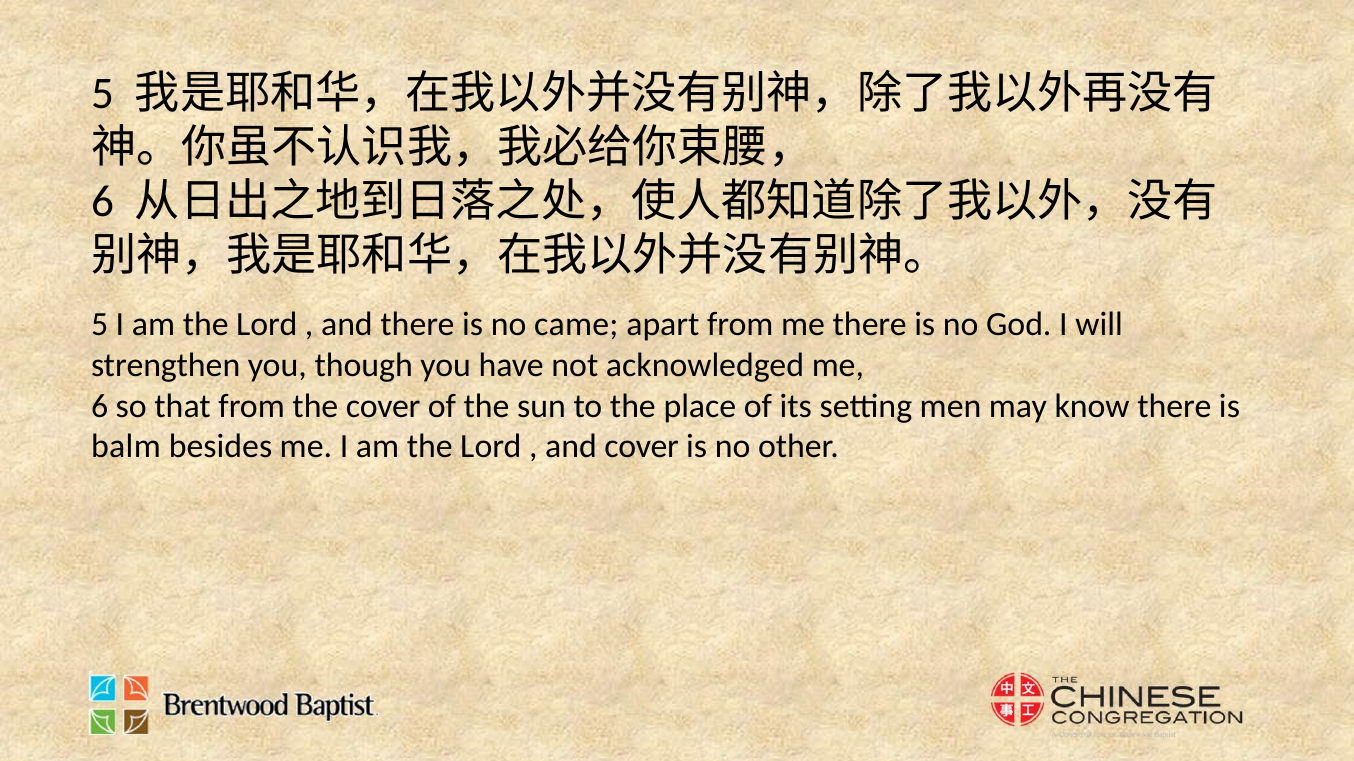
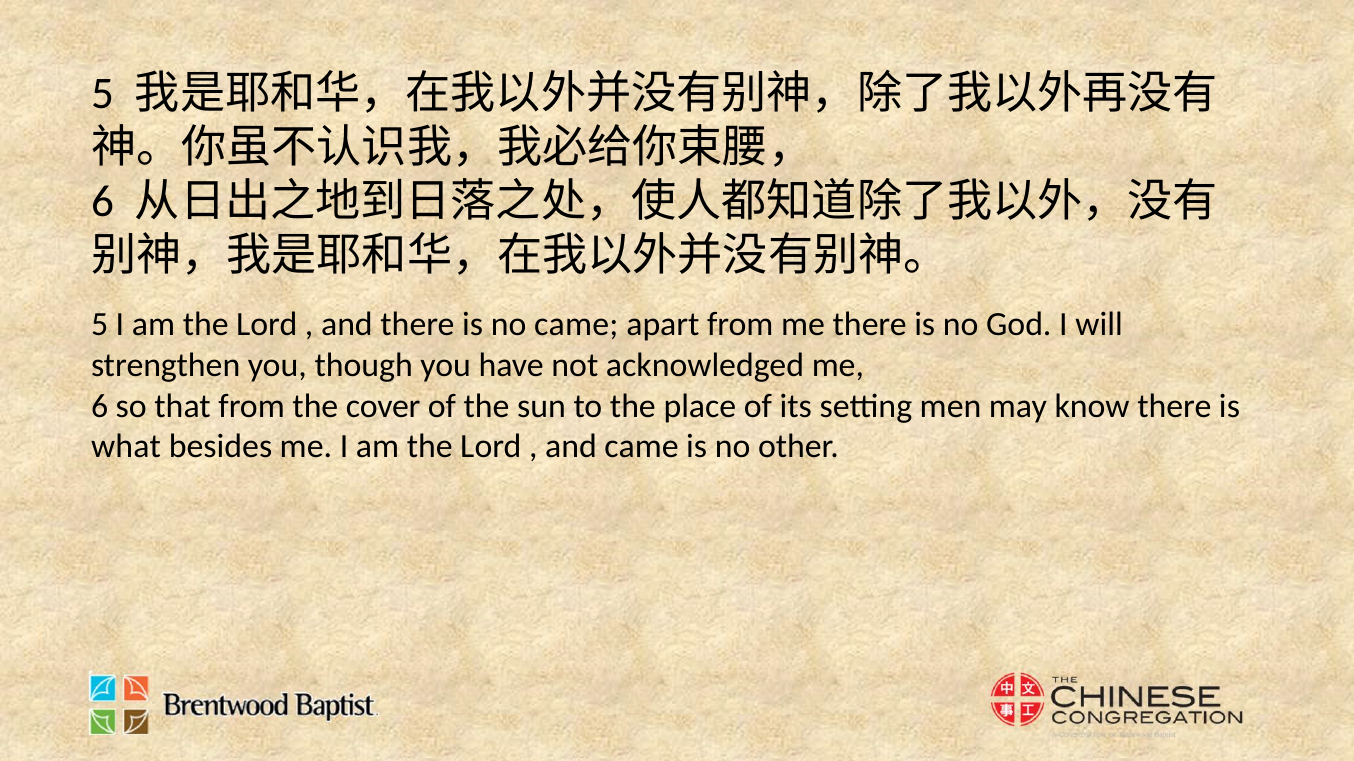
balm: balm -> what
and cover: cover -> came
